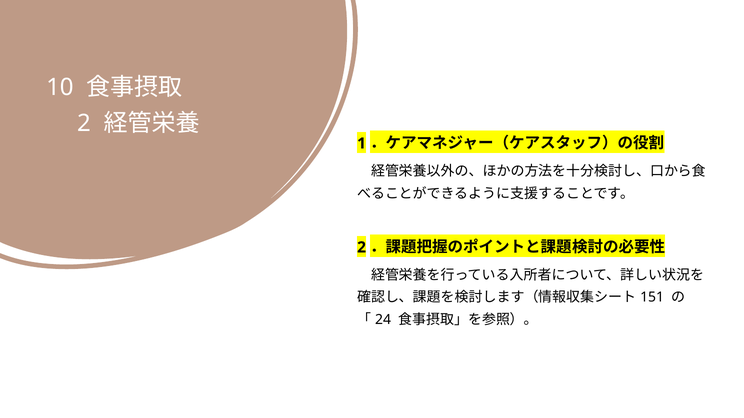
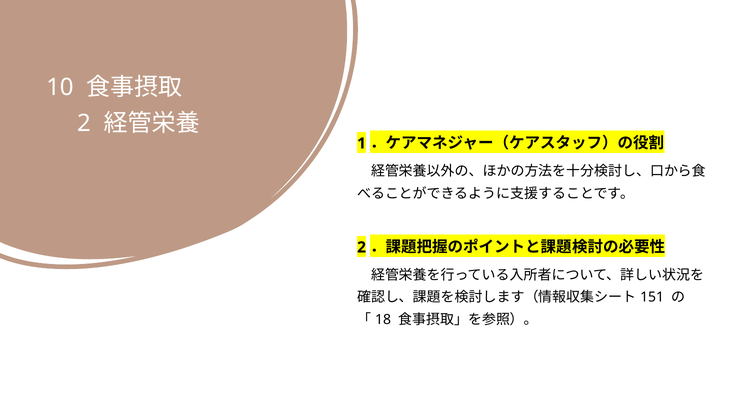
24: 24 -> 18
